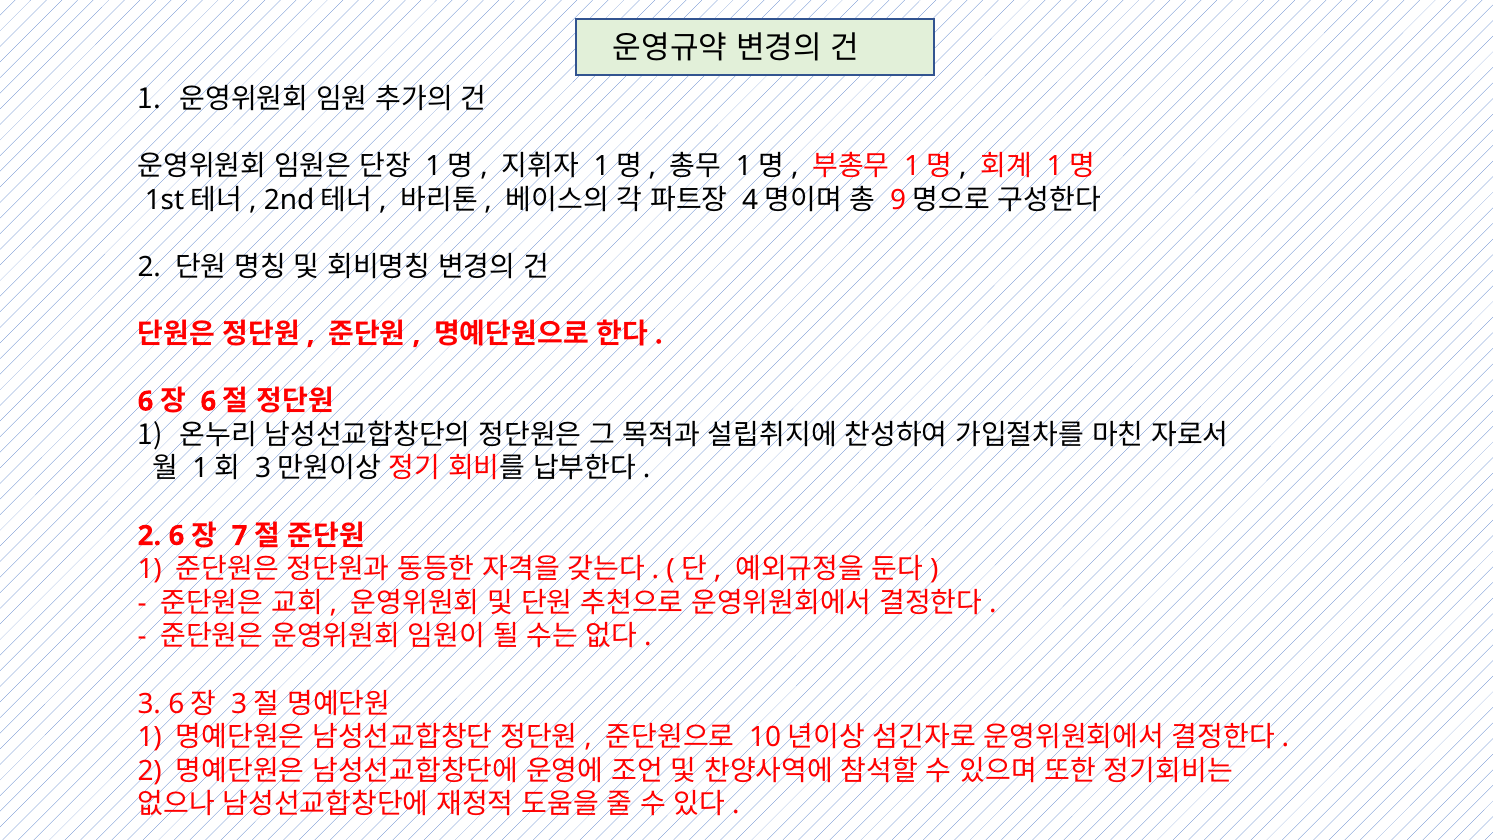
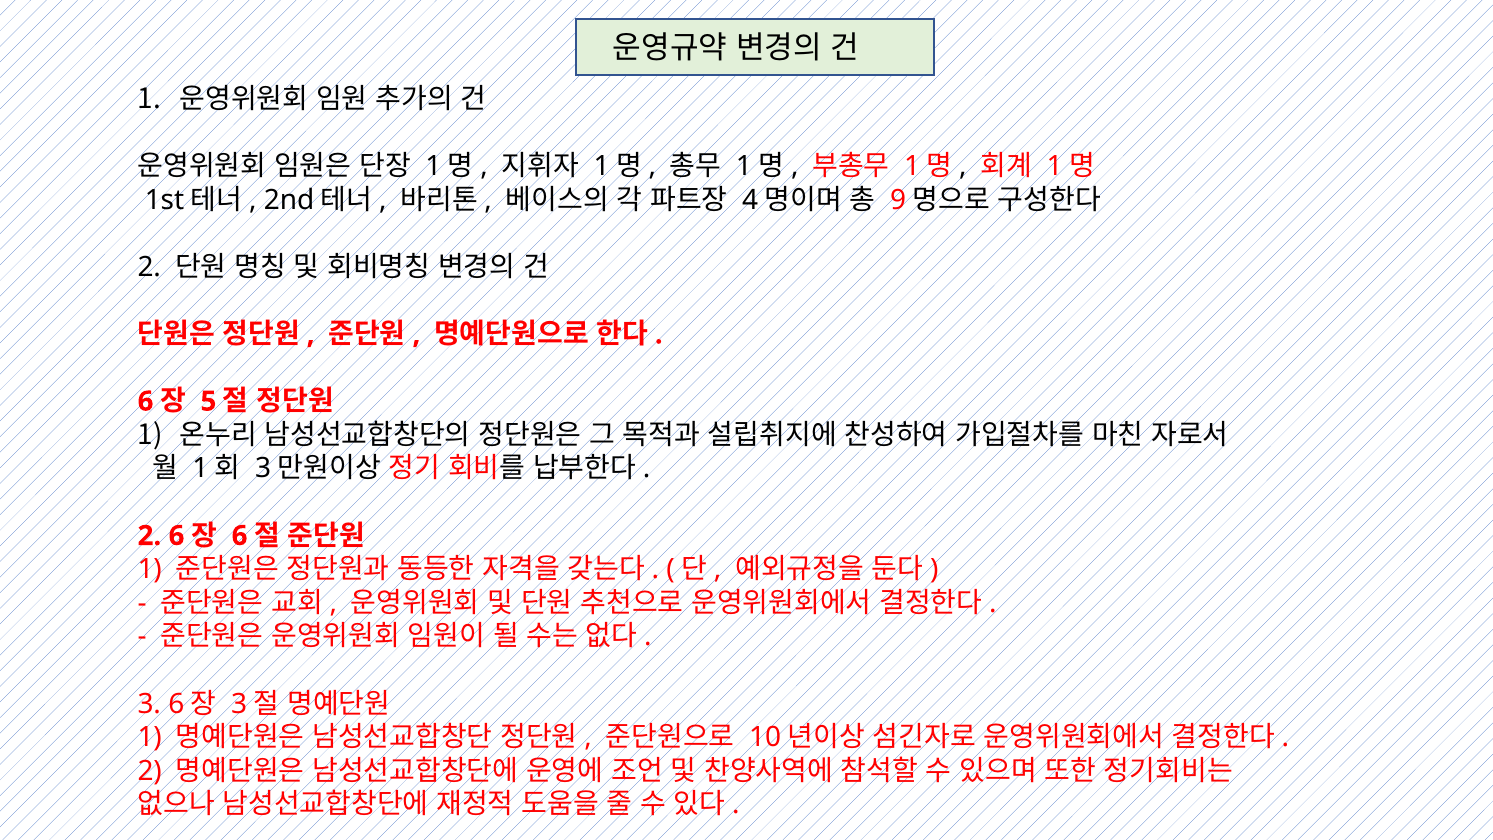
6 at (208, 401): 6 -> 5
7 at (240, 536): 7 -> 6
